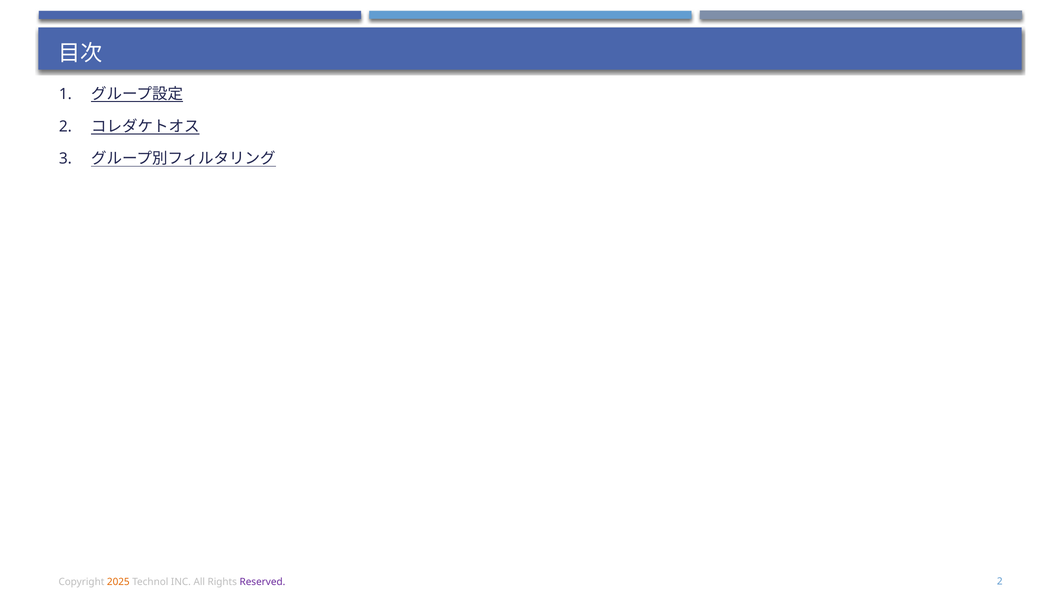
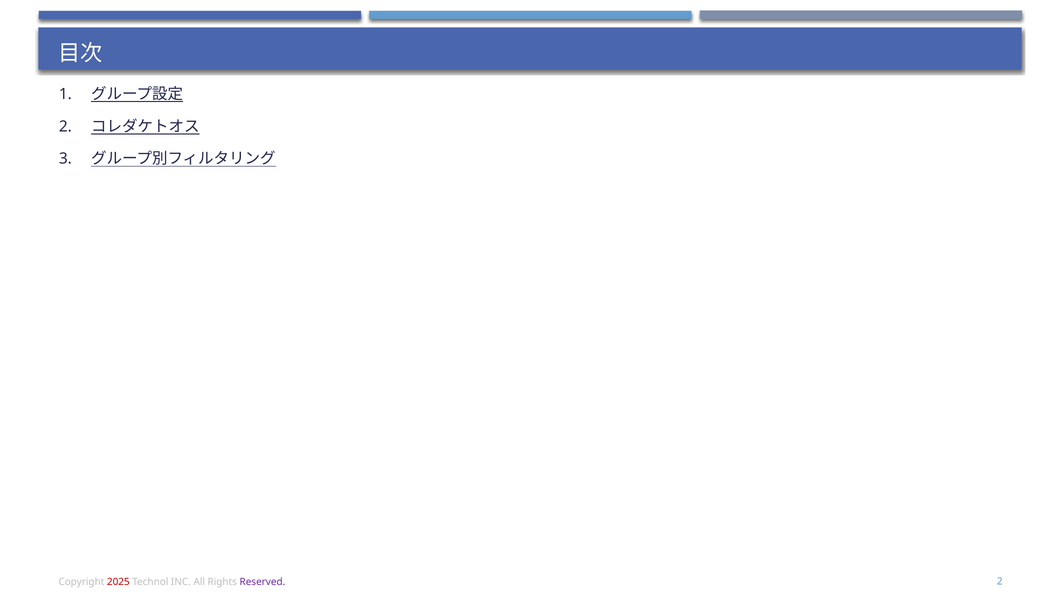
2025 colour: orange -> red
